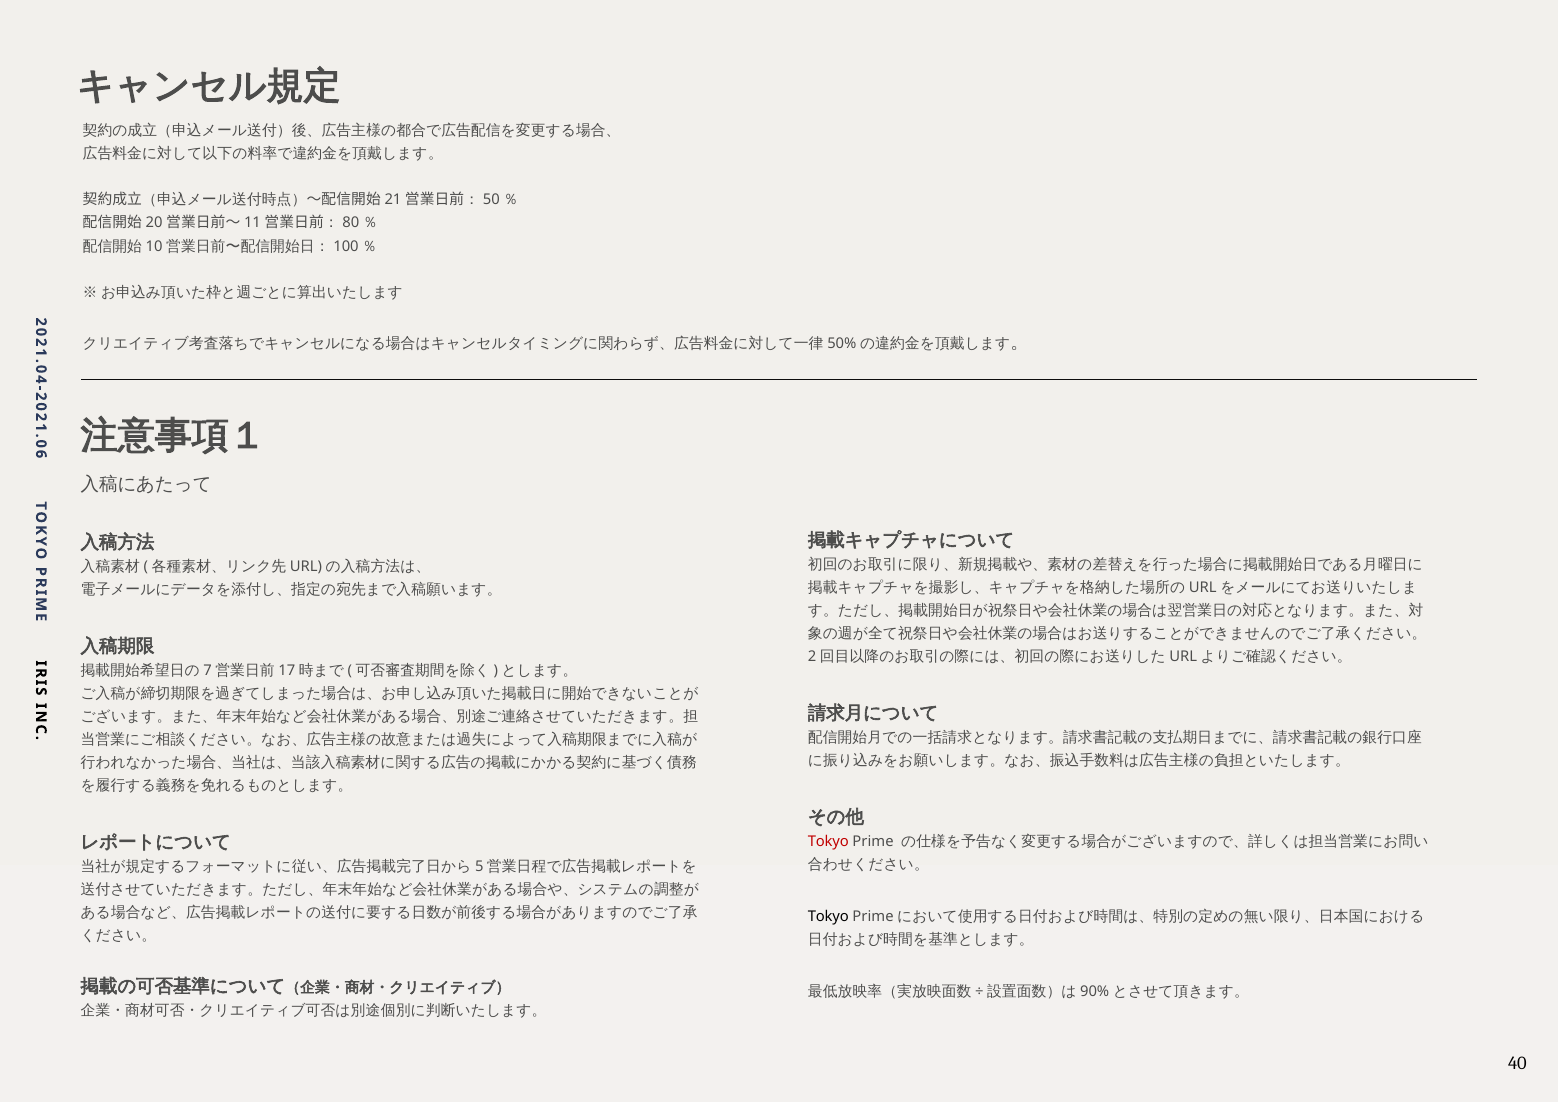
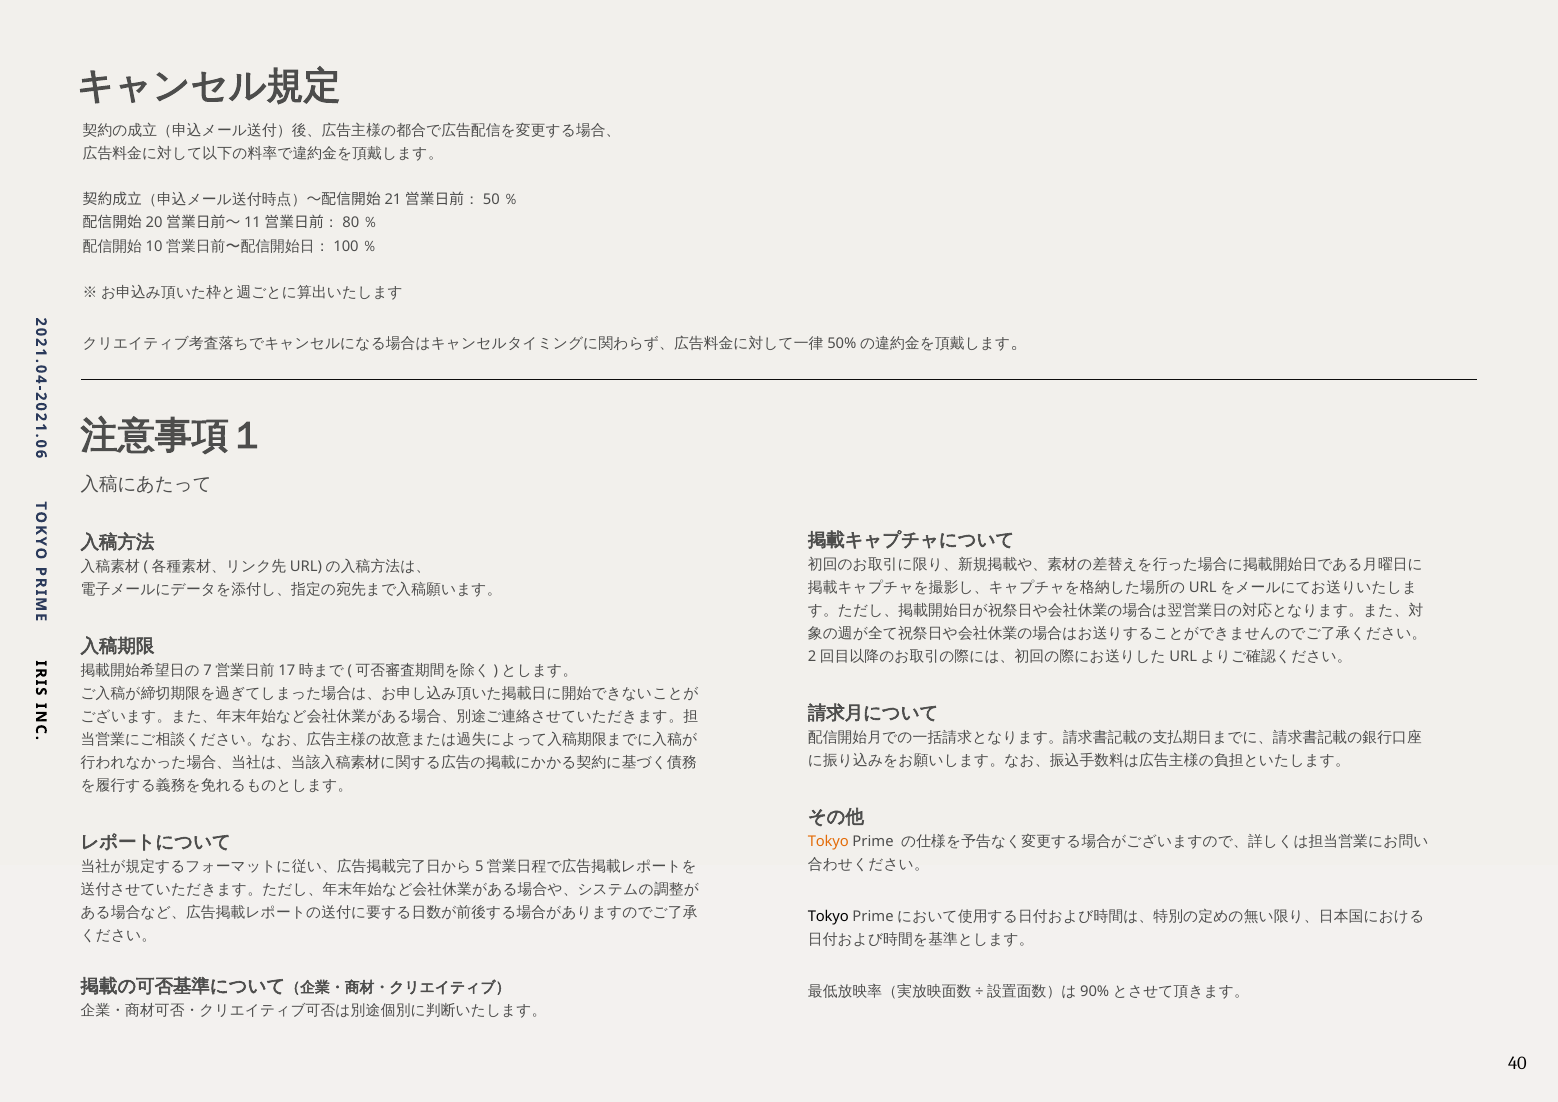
Tokyo at (828, 842) colour: red -> orange
